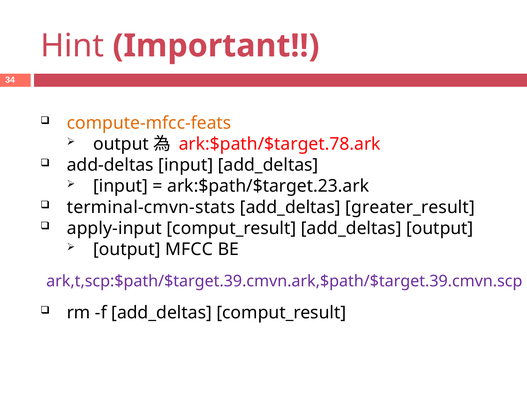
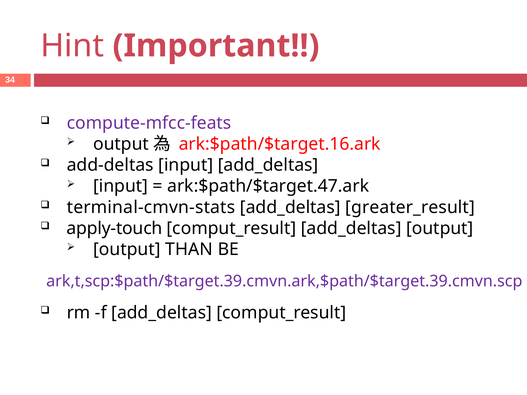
compute-mfcc-feats colour: orange -> purple
ark:$path/$target.78.ark: ark:$path/$target.78.ark -> ark:$path/$target.16.ark
ark:$path/$target.23.ark: ark:$path/$target.23.ark -> ark:$path/$target.47.ark
apply-input: apply-input -> apply-touch
MFCC: MFCC -> THAN
